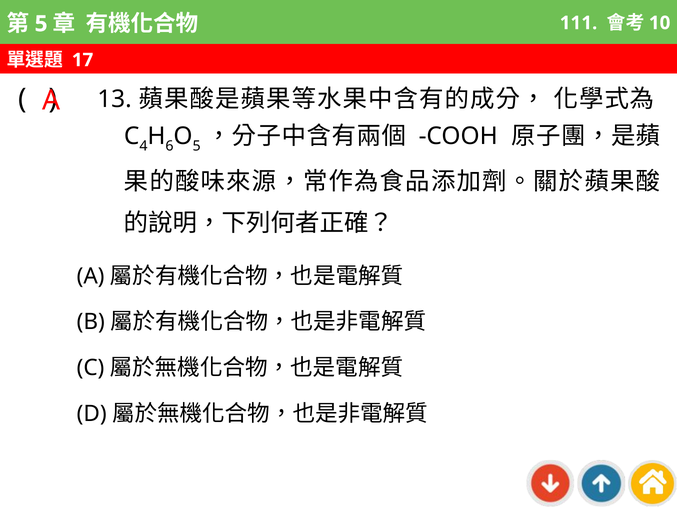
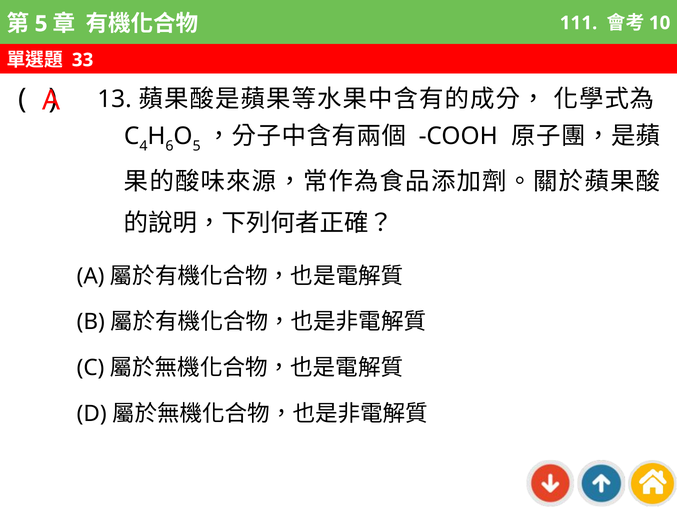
17: 17 -> 33
